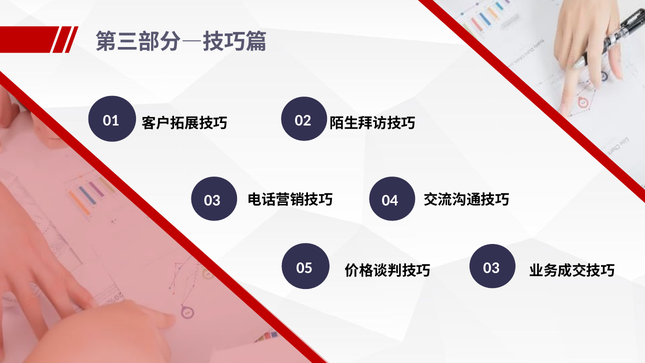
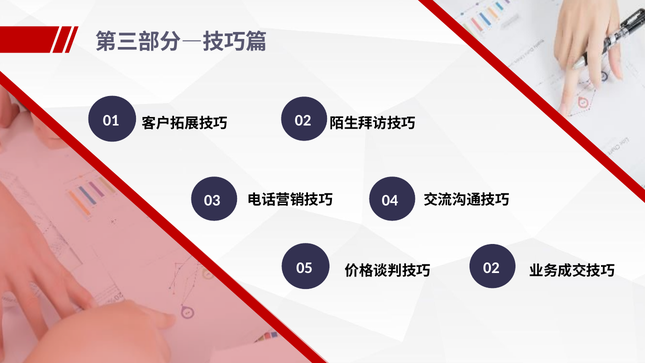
03 at (491, 268): 03 -> 02
